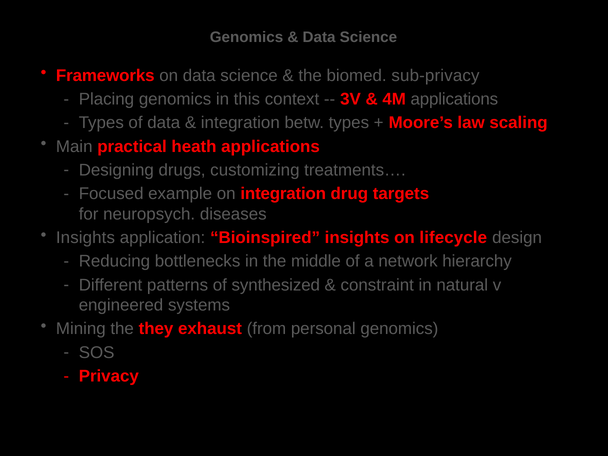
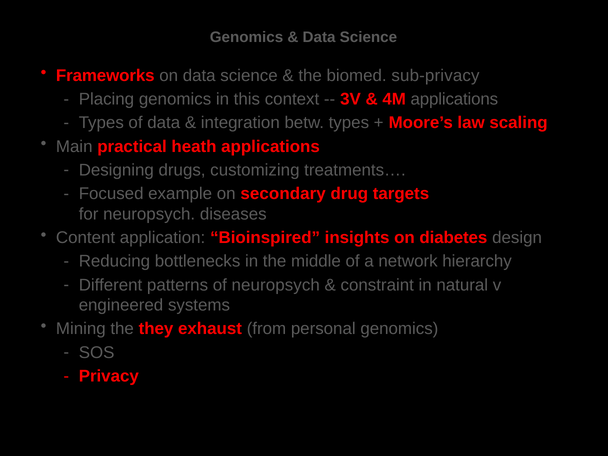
on integration: integration -> secondary
Insights at (85, 238): Insights -> Content
lifecycle: lifecycle -> diabetes
of synthesized: synthesized -> neuropsych
